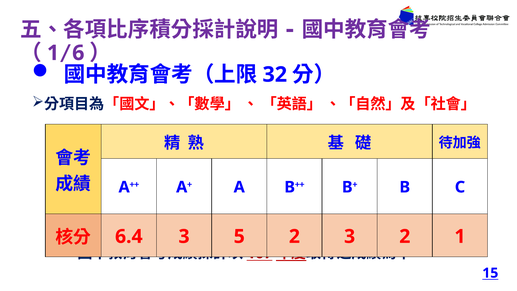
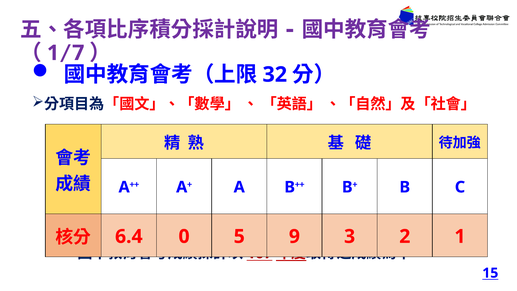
6: 6 -> 7
6.4 3: 3 -> 0
5 2: 2 -> 9
